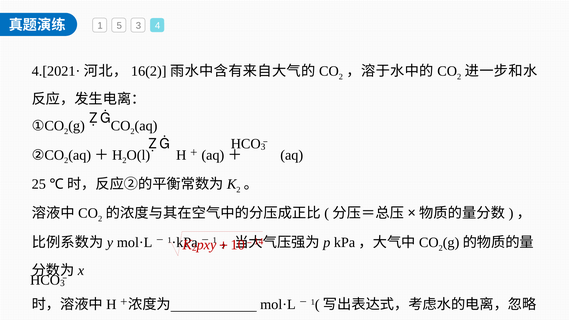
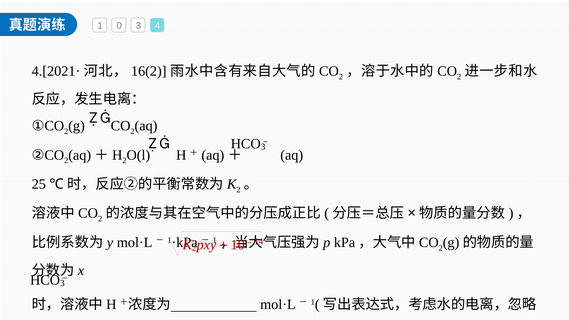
5: 5 -> 0
